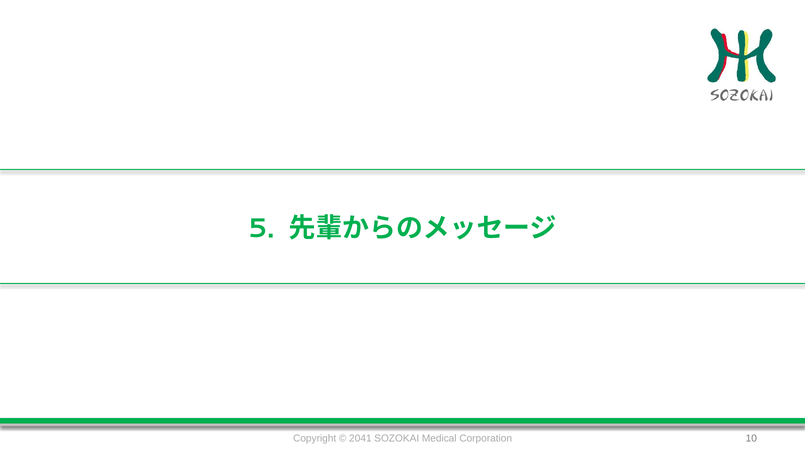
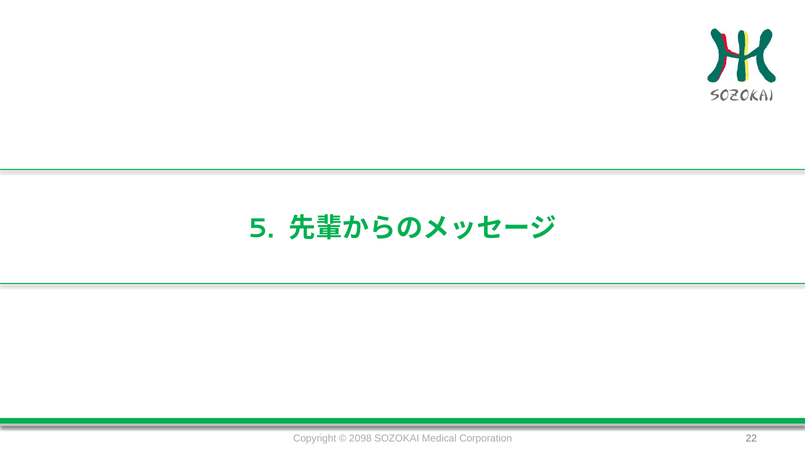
2041: 2041 -> 2098
10: 10 -> 22
